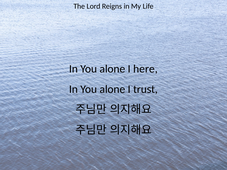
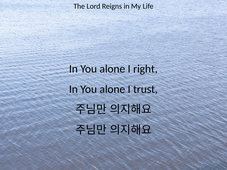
here: here -> right
